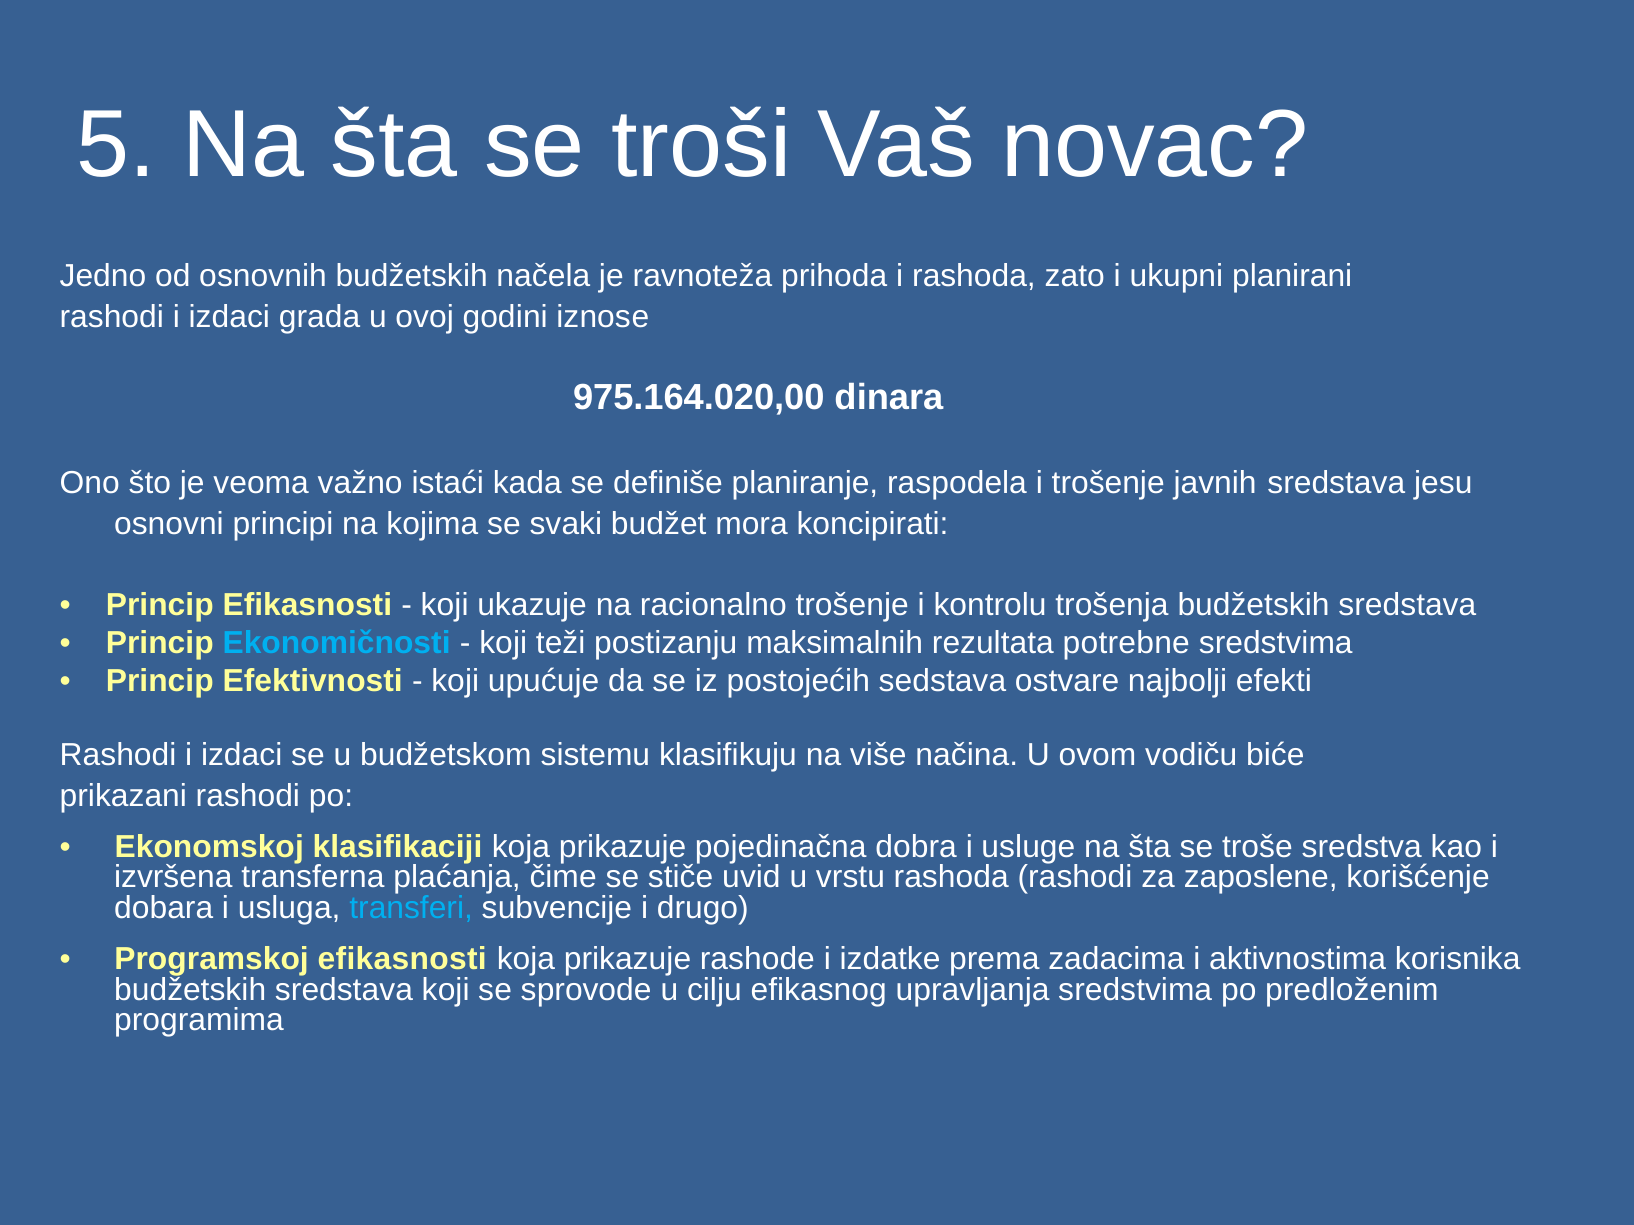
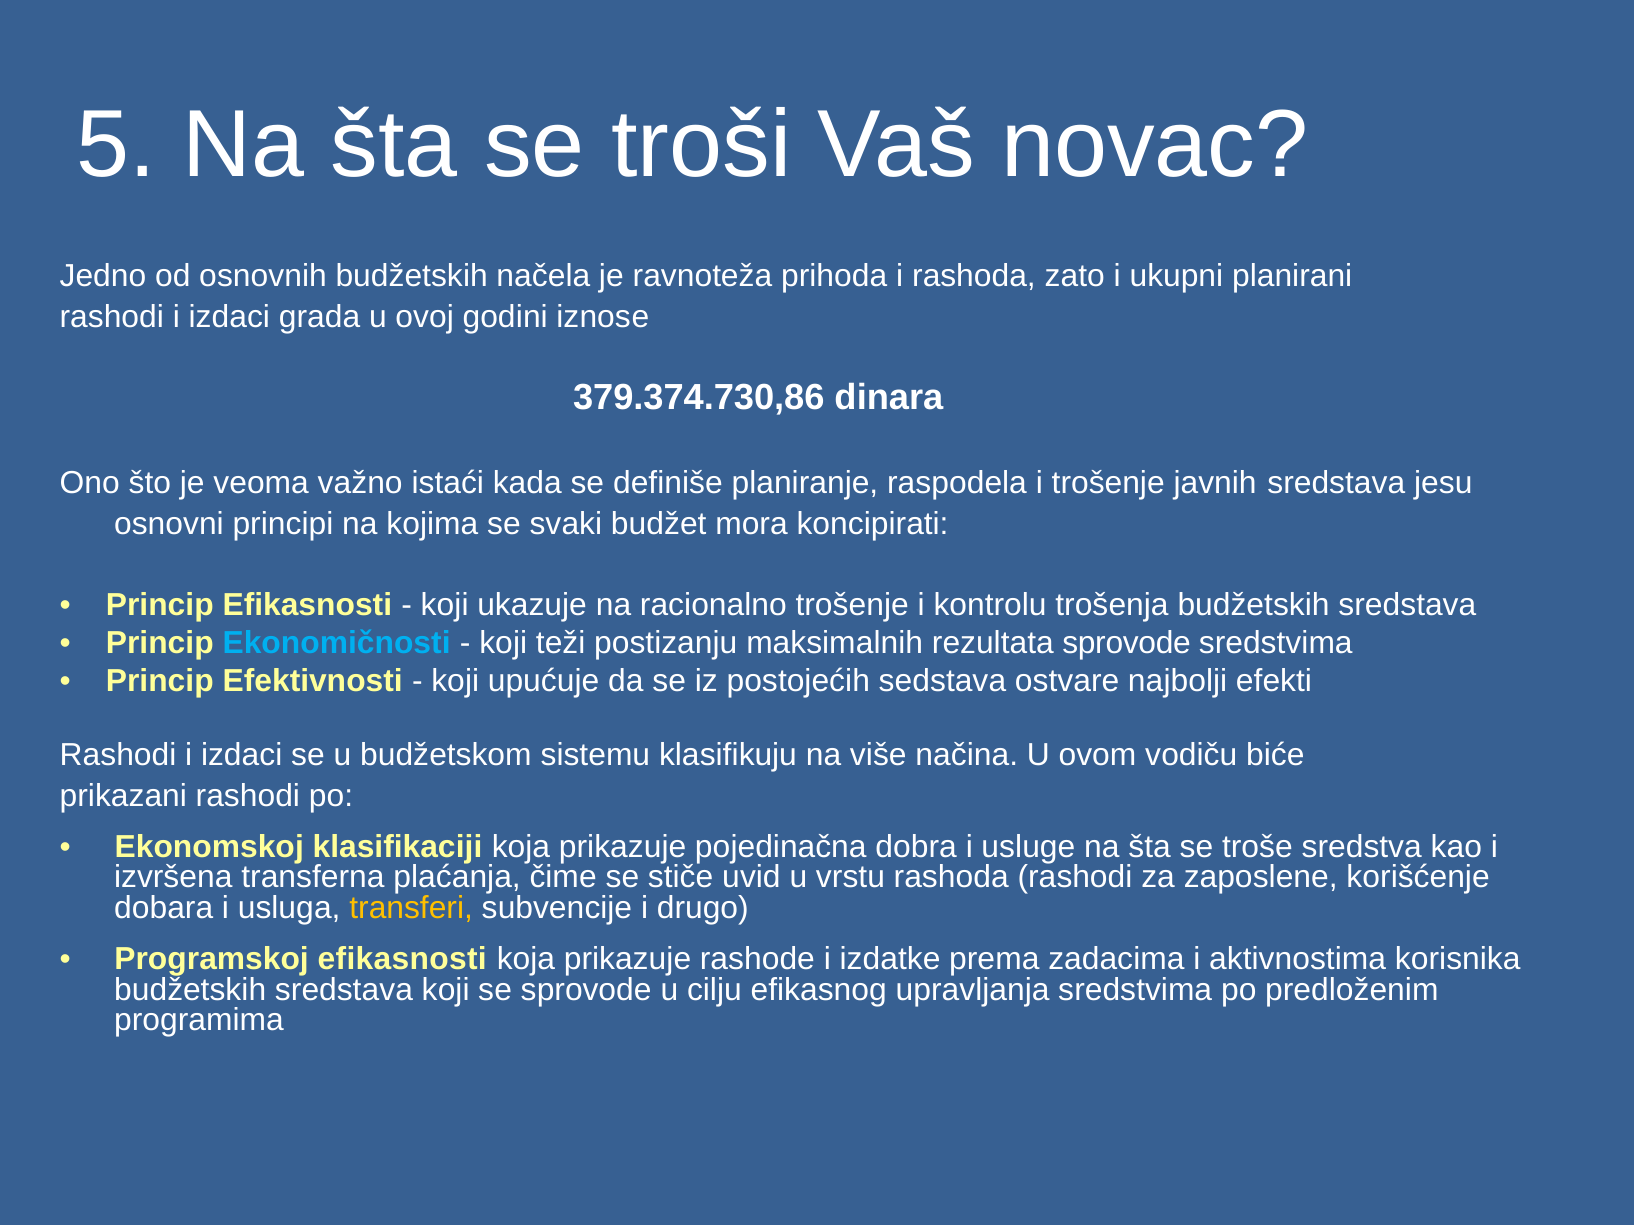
975.164.020,00: 975.164.020,00 -> 379.374.730,86
rezultata potrebne: potrebne -> sprovode
transferi colour: light blue -> yellow
